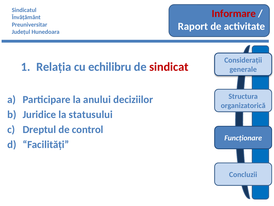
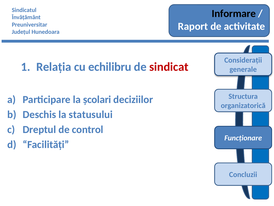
Informare colour: red -> black
anului: anului -> școlari
Juridice: Juridice -> Deschis
